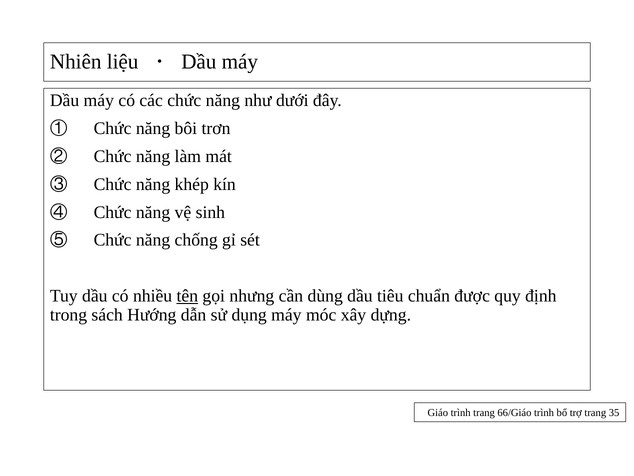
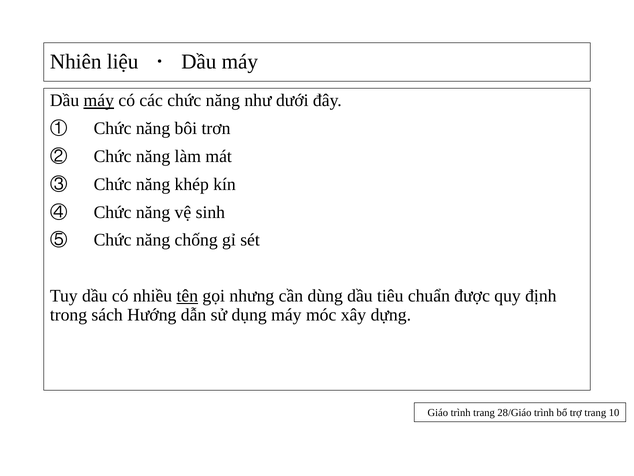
máy at (99, 101) underline: none -> present
66/Giáo: 66/Giáo -> 28/Giáo
35: 35 -> 10
